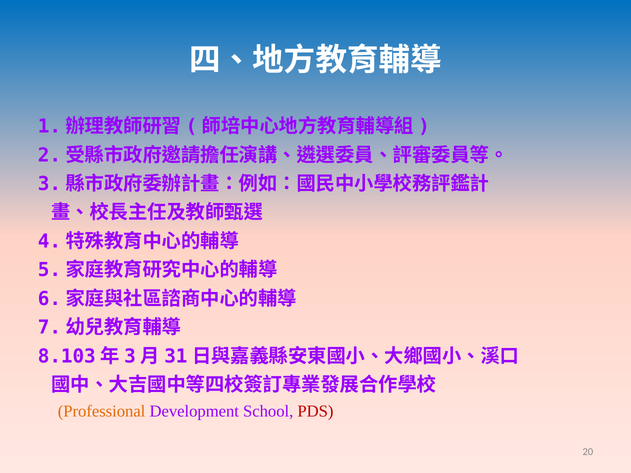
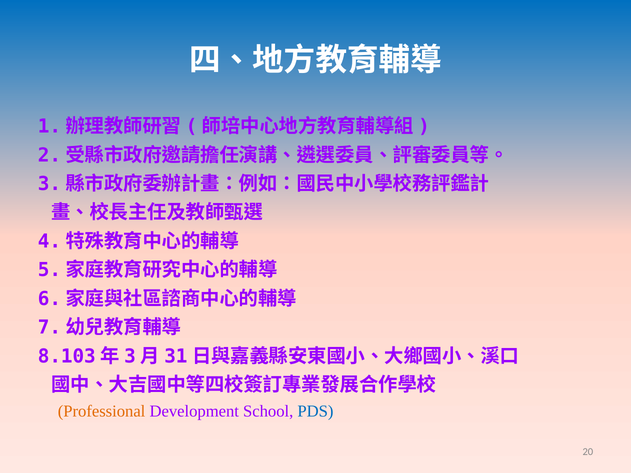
PDS colour: red -> blue
